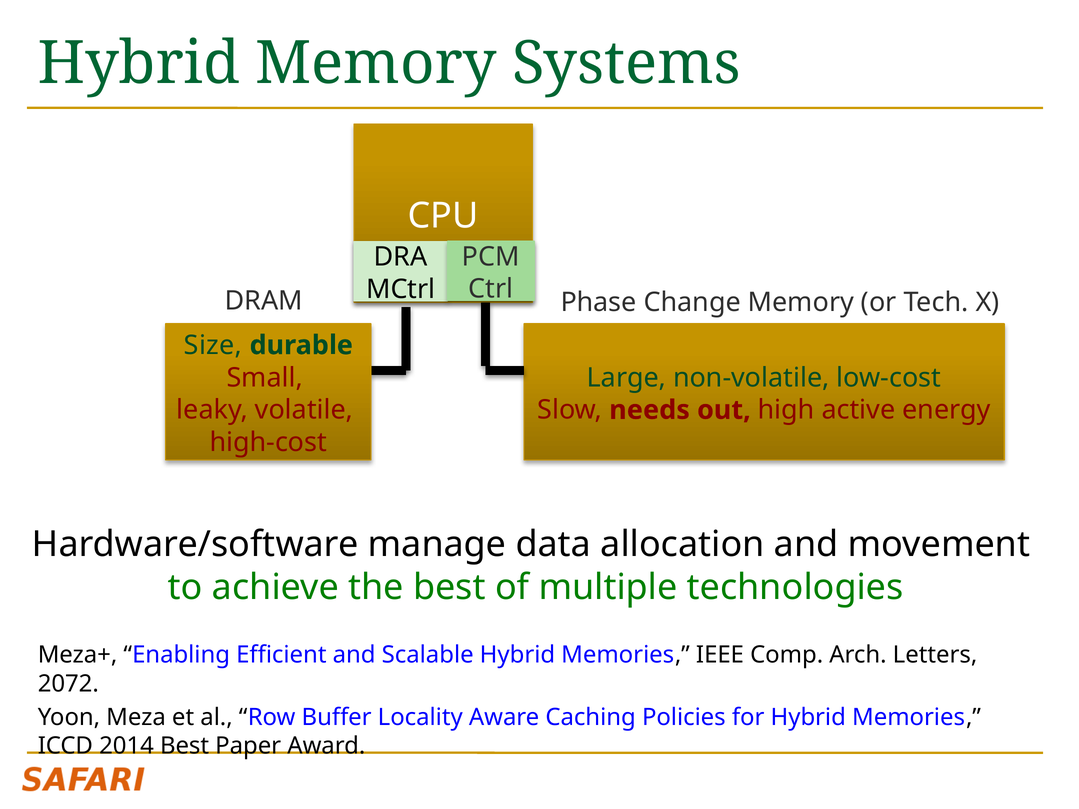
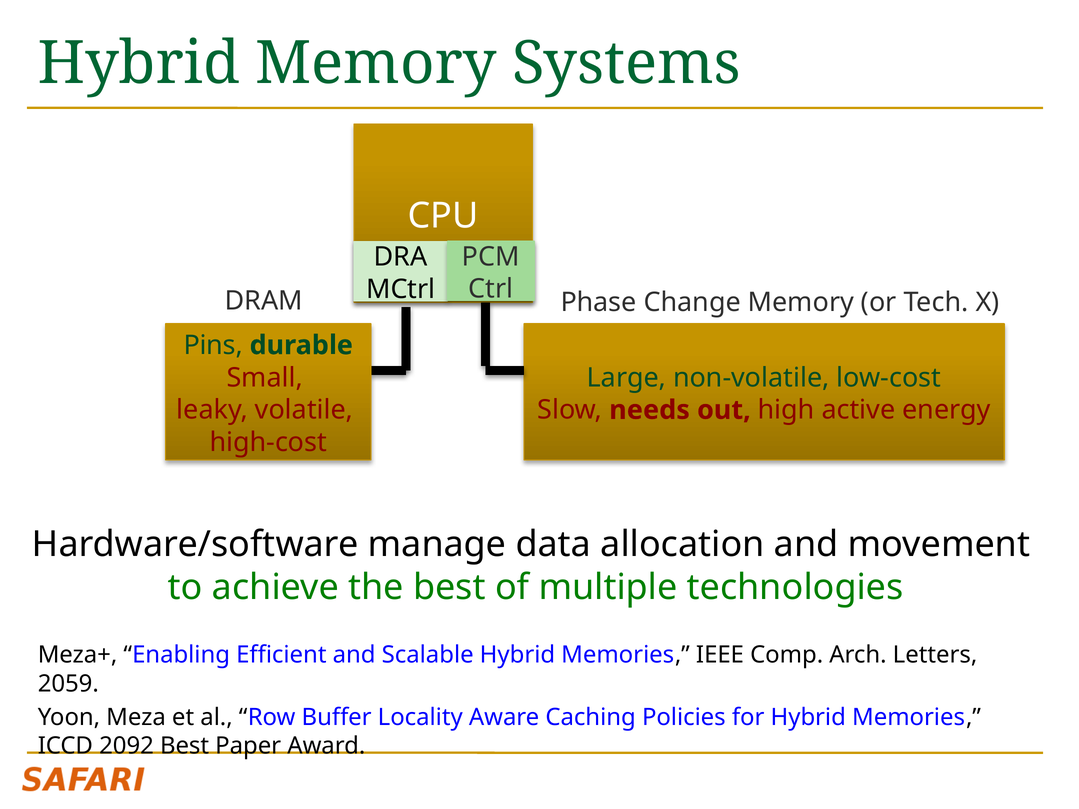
Size: Size -> Pins
2072: 2072 -> 2059
2014: 2014 -> 2092
